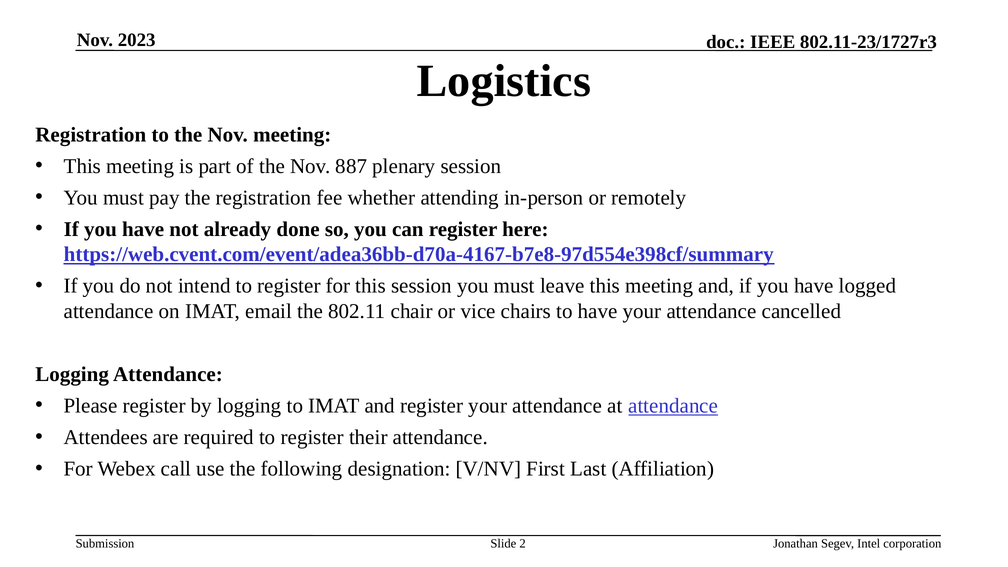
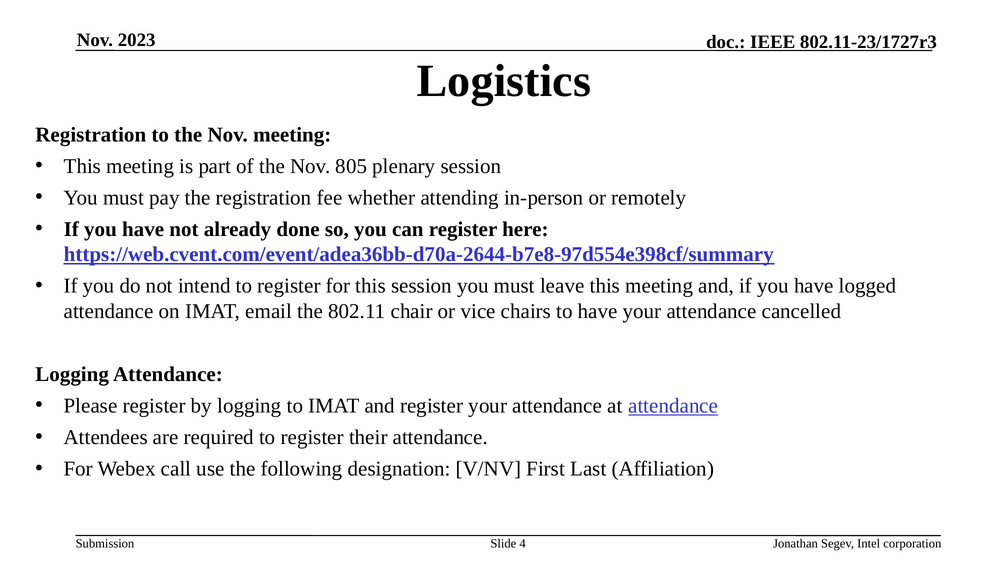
887: 887 -> 805
https://web.cvent.com/event/adea36bb-d70a-4167-b7e8-97d554e398cf/summary: https://web.cvent.com/event/adea36bb-d70a-4167-b7e8-97d554e398cf/summary -> https://web.cvent.com/event/adea36bb-d70a-2644-b7e8-97d554e398cf/summary
2: 2 -> 4
